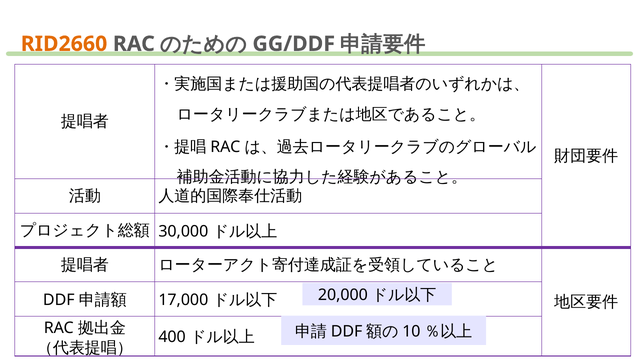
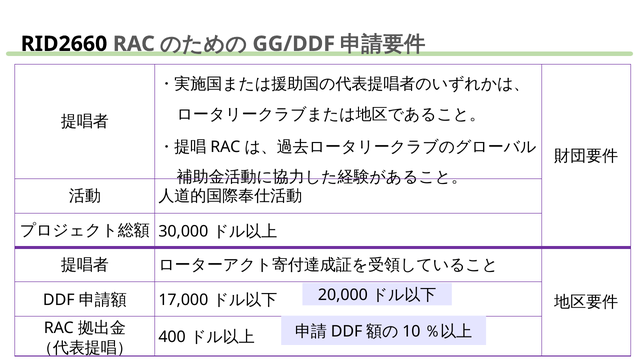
RID2660 colour: orange -> black
